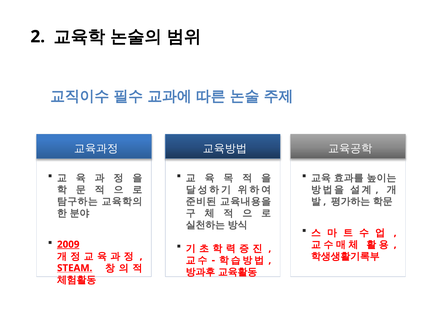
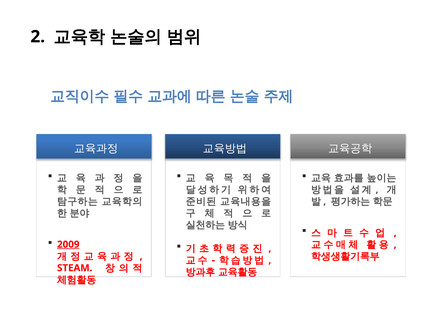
STEAM underline: present -> none
